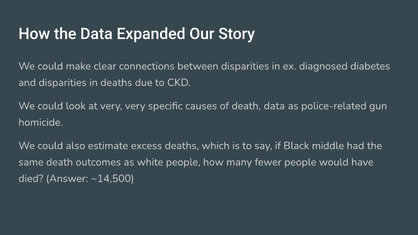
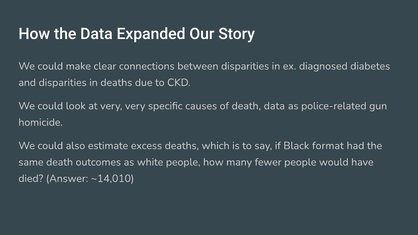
middle: middle -> format
~14,500: ~14,500 -> ~14,010
